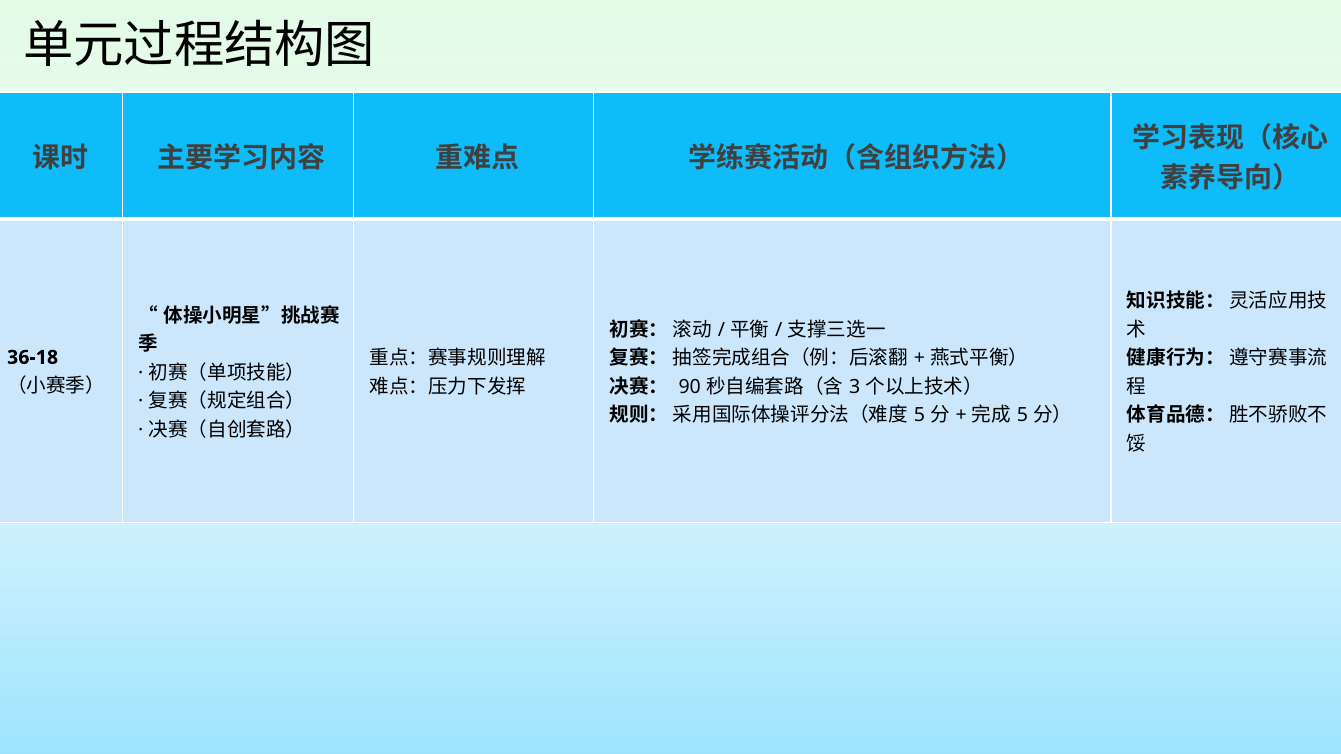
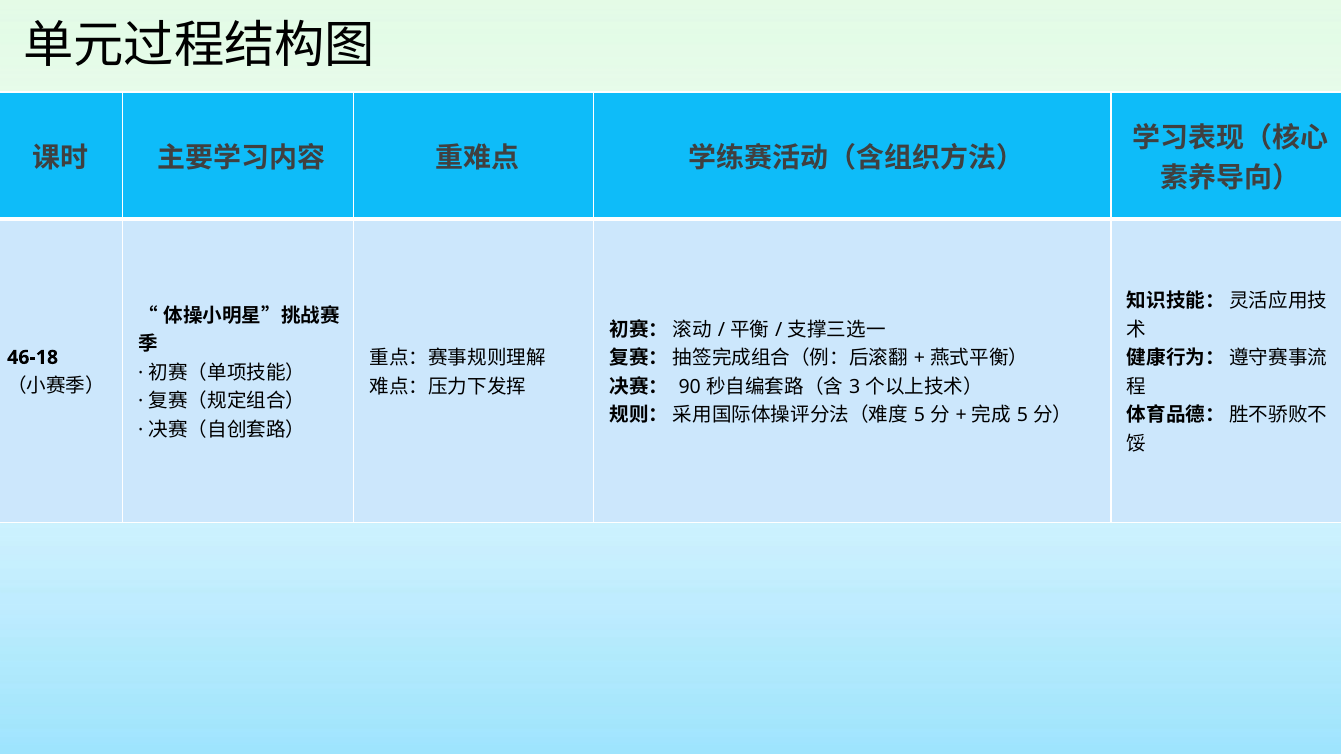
36-18: 36-18 -> 46-18
